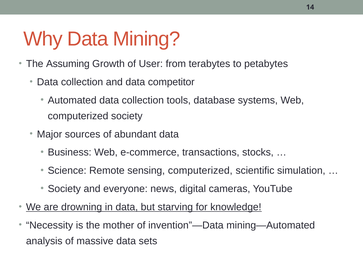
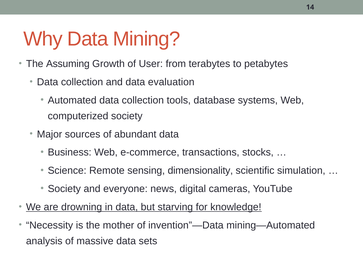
competitor: competitor -> evaluation
sensing computerized: computerized -> dimensionality
